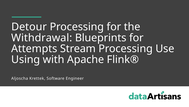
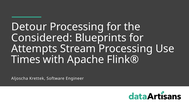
Withdrawal: Withdrawal -> Considered
Using: Using -> Times
